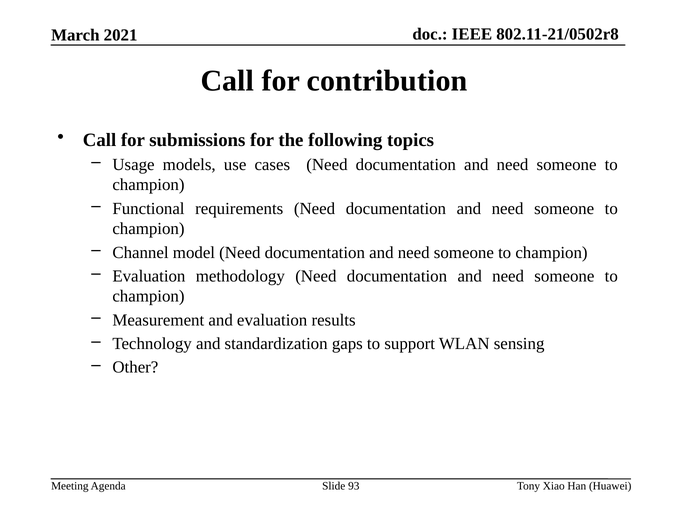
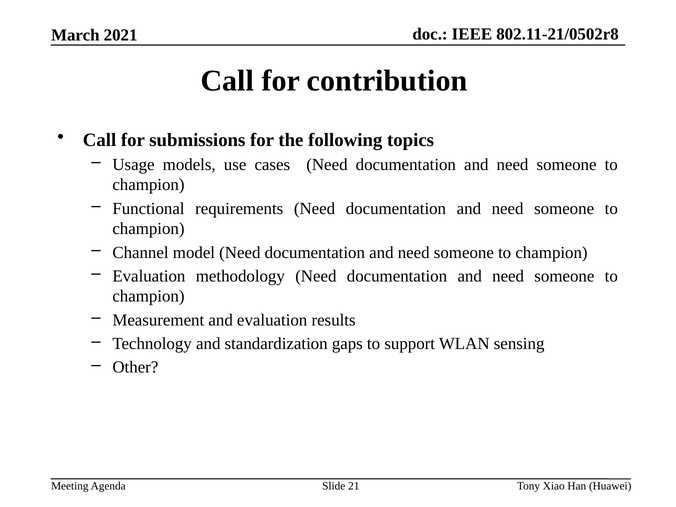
93: 93 -> 21
